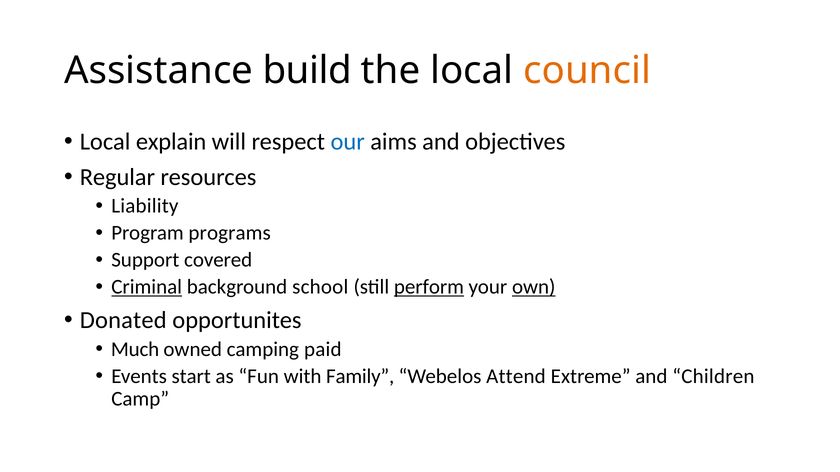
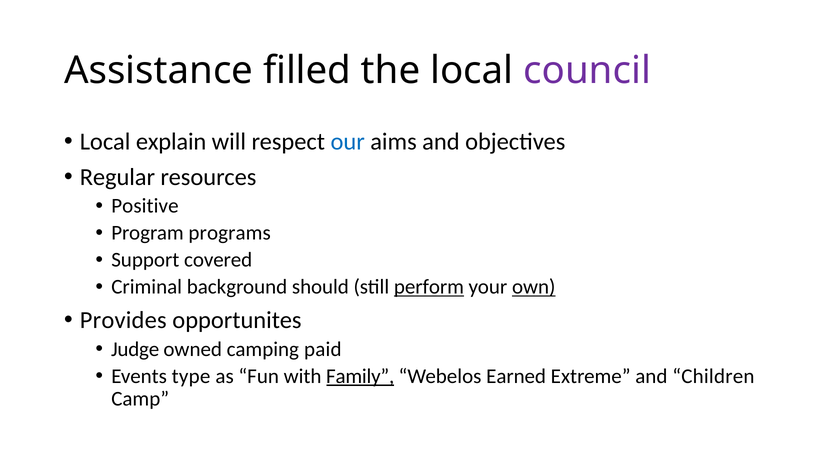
build: build -> filled
council colour: orange -> purple
Liability: Liability -> Positive
Criminal underline: present -> none
school: school -> should
Donated: Donated -> Provides
Much: Much -> Judge
start: start -> type
Family underline: none -> present
Attend: Attend -> Earned
